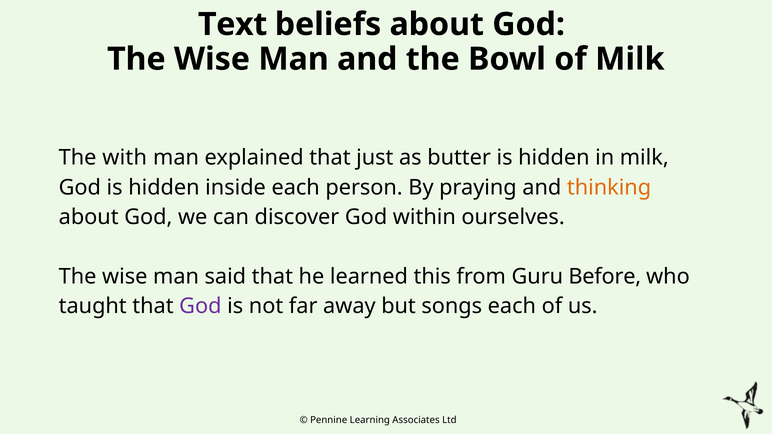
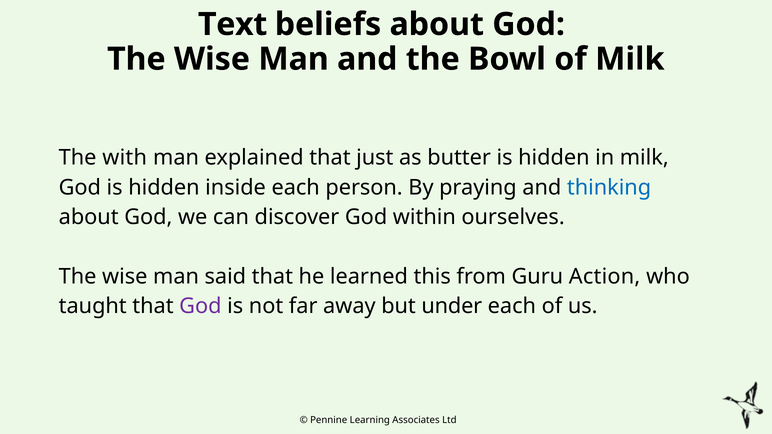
thinking colour: orange -> blue
Before: Before -> Action
songs: songs -> under
